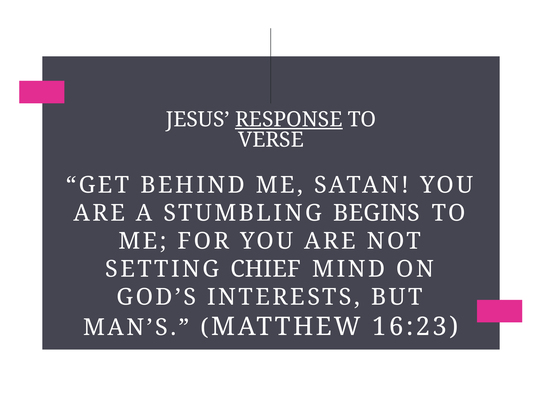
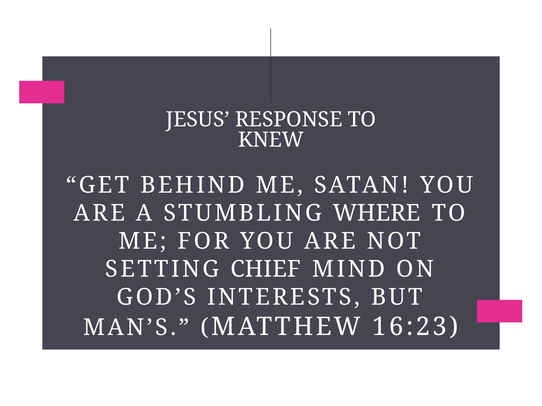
RESPONSE underline: present -> none
VERSE: VERSE -> KNEW
BEGINS: BEGINS -> WHERE
